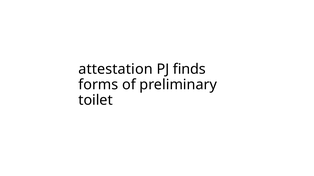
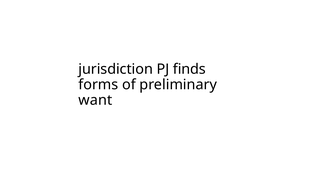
attestation: attestation -> jurisdiction
toilet: toilet -> want
